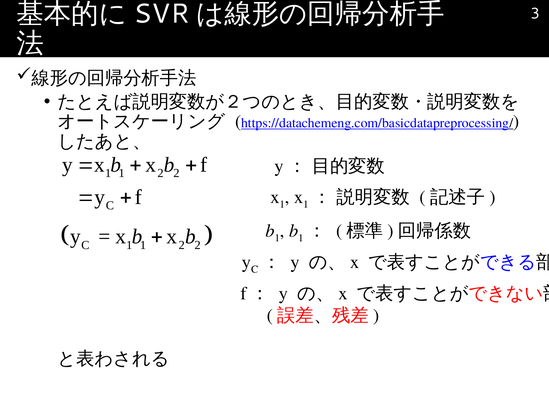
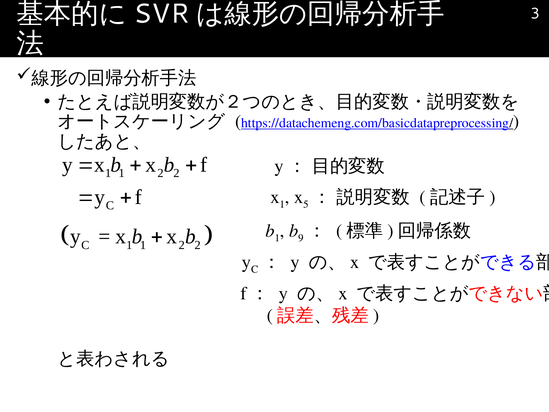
1 at (306, 204): 1 -> 5
1 at (301, 238): 1 -> 9
